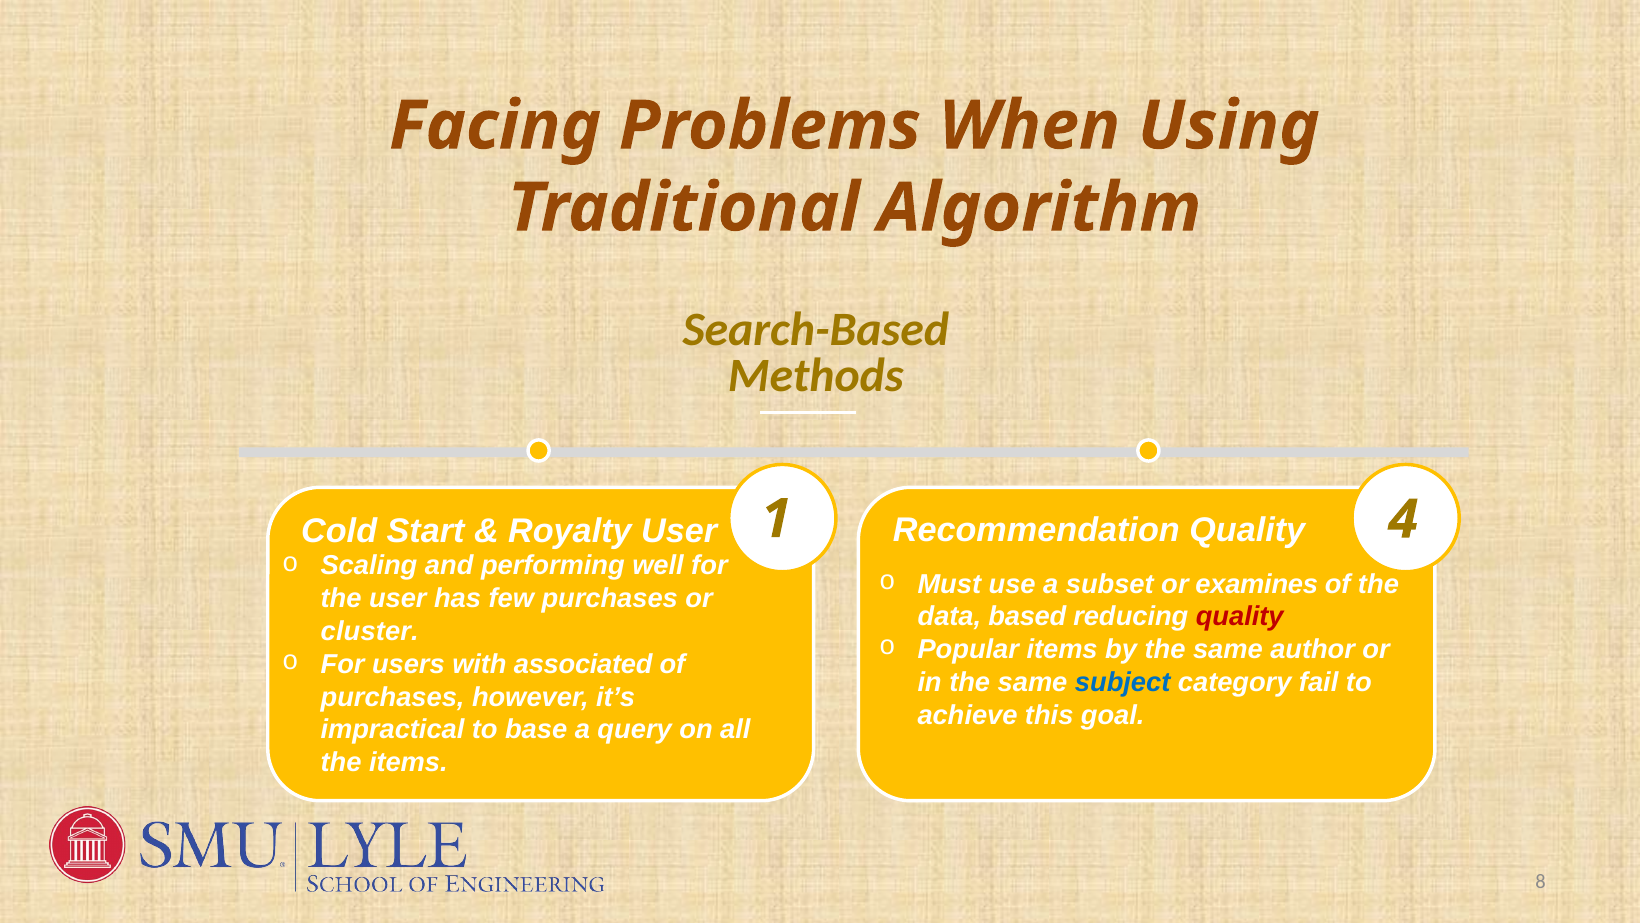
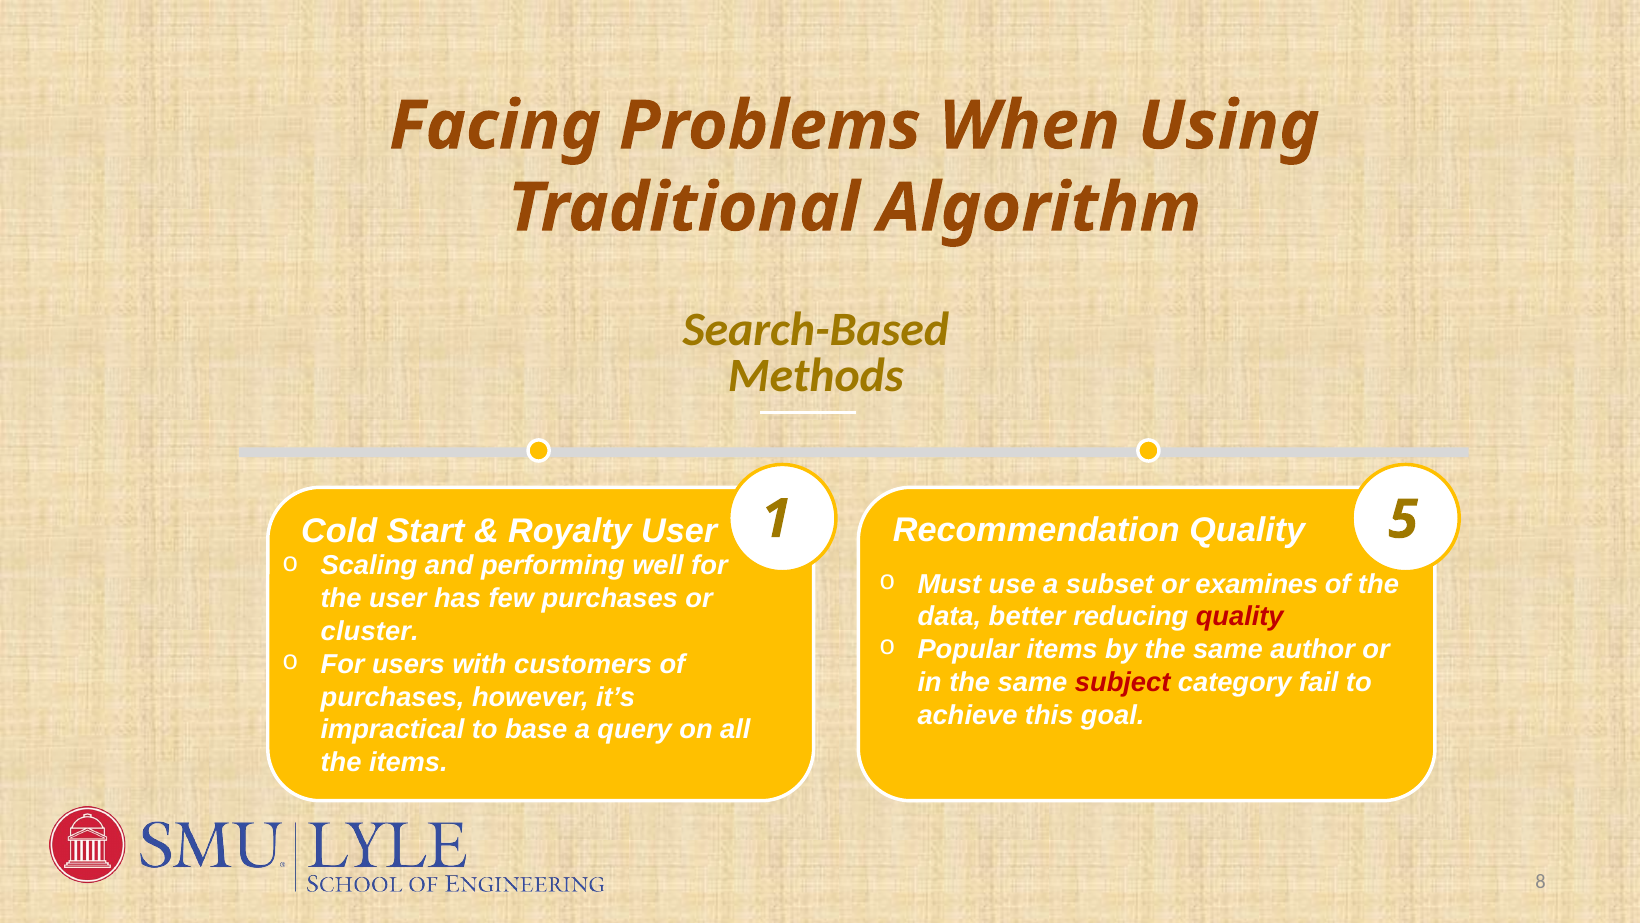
4: 4 -> 5
based: based -> better
associated: associated -> customers
subject colour: blue -> red
